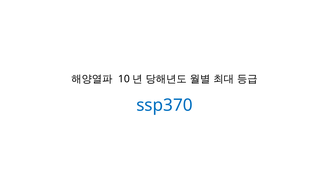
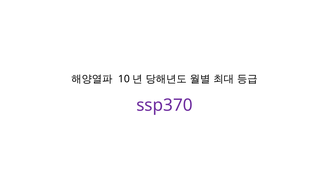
ssp370 colour: blue -> purple
